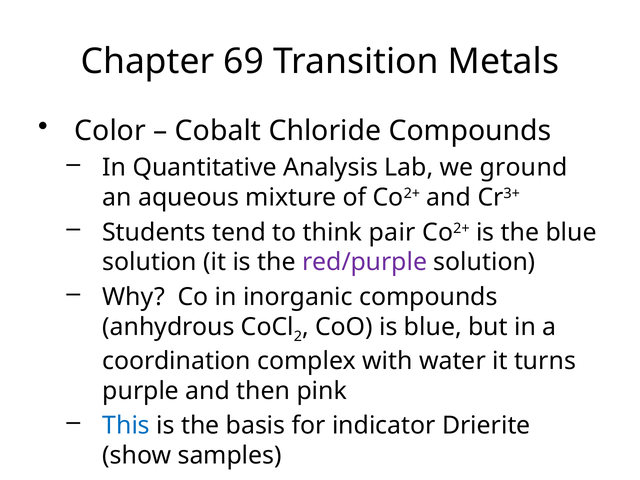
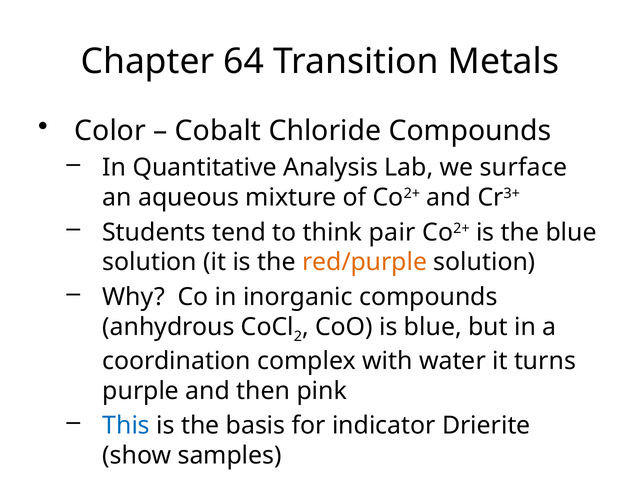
69: 69 -> 64
ground: ground -> surface
red/purple colour: purple -> orange
